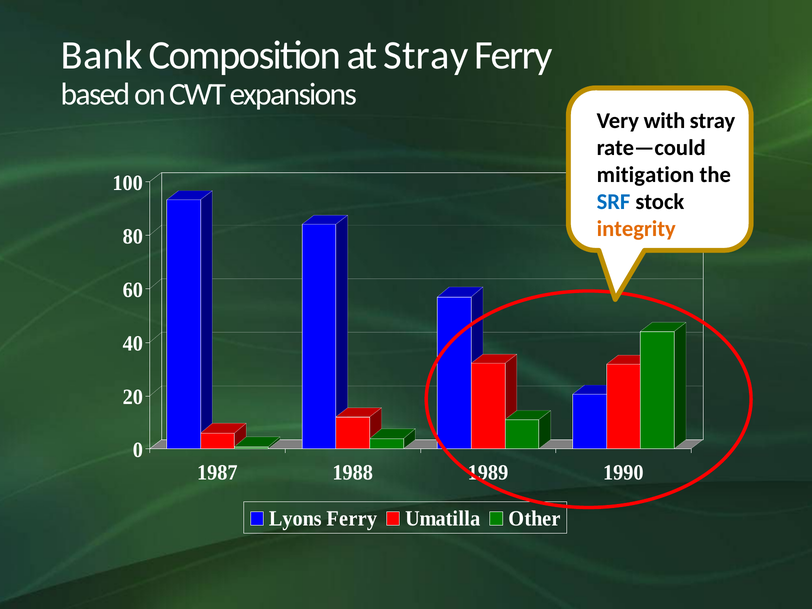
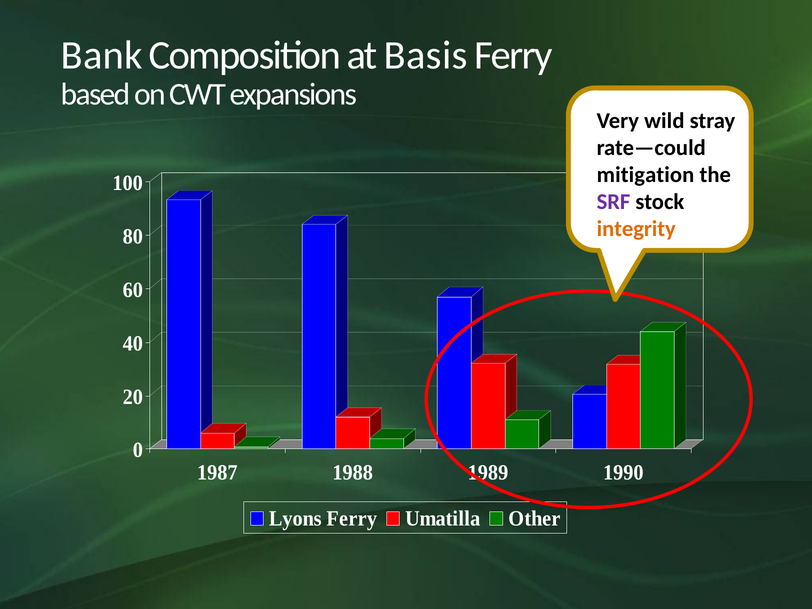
at Stray: Stray -> Basis
with: with -> wild
SRF colour: blue -> purple
